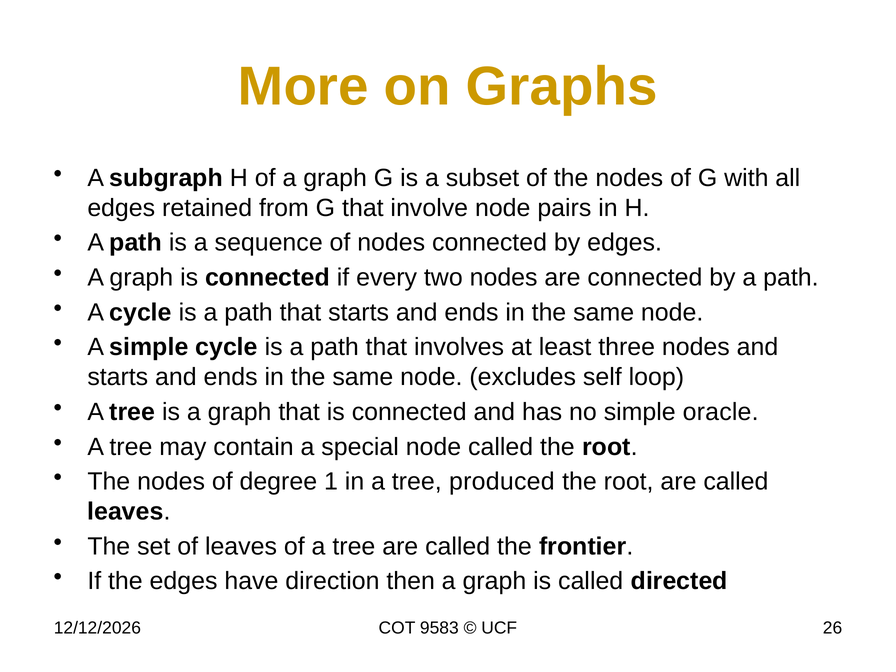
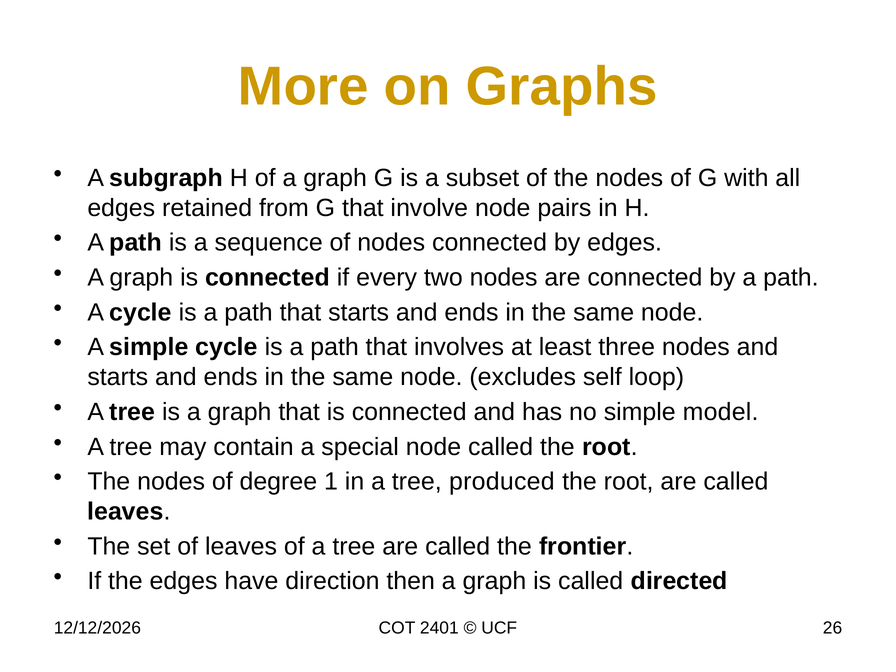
oracle: oracle -> model
9583: 9583 -> 2401
